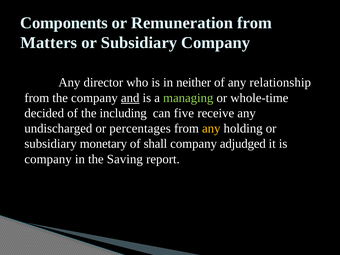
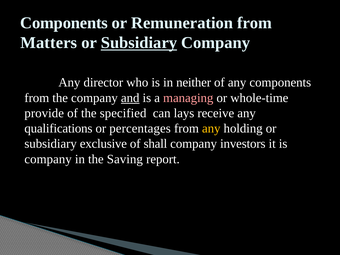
Subsidiary at (139, 43) underline: none -> present
any relationship: relationship -> components
managing colour: light green -> pink
decided: decided -> provide
including: including -> specified
five: five -> lays
undischarged: undischarged -> qualifications
monetary: monetary -> exclusive
adjudged: adjudged -> investors
